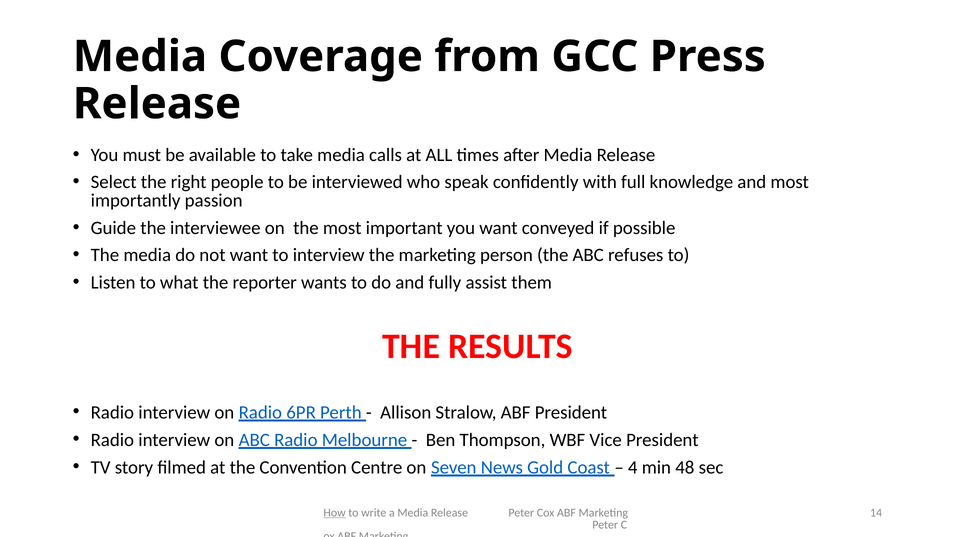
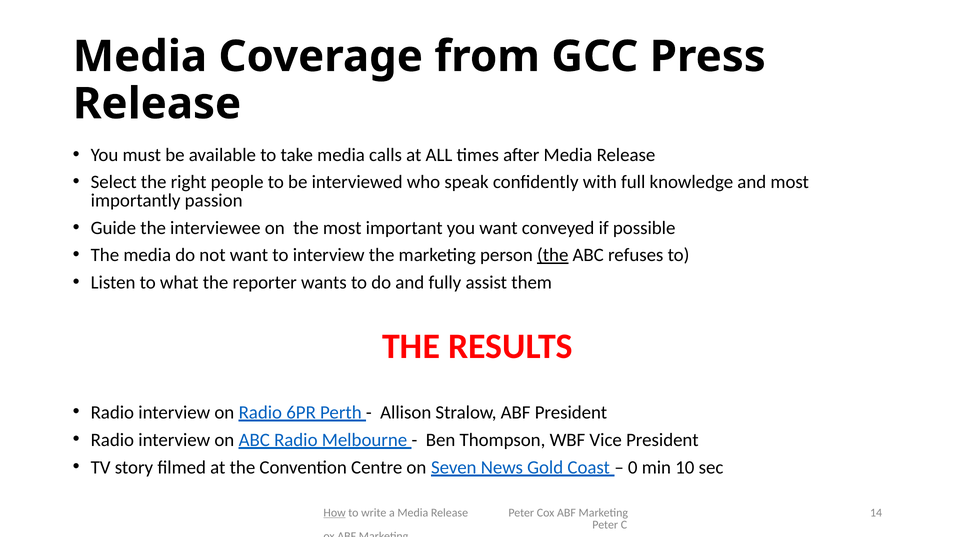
the at (553, 255) underline: none -> present
4: 4 -> 0
48: 48 -> 10
